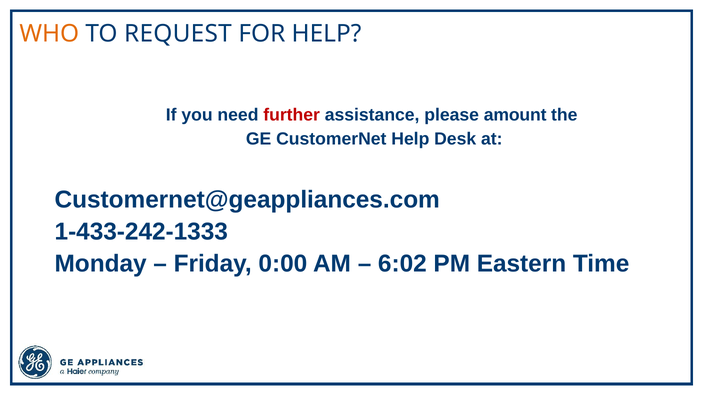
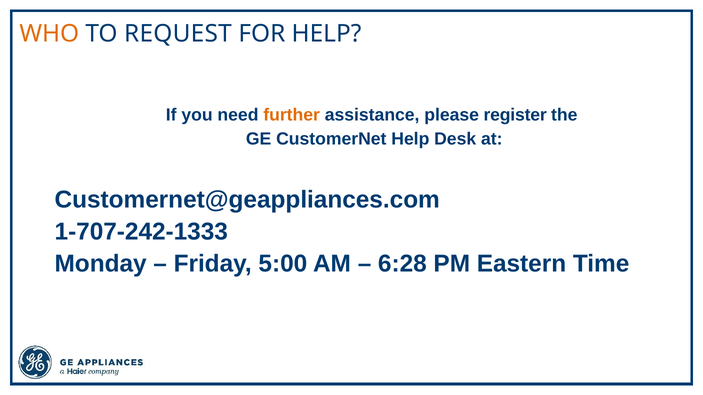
further colour: red -> orange
amount: amount -> register
1-433-242-1333: 1-433-242-1333 -> 1-707-242-1333
0:00: 0:00 -> 5:00
6:02: 6:02 -> 6:28
